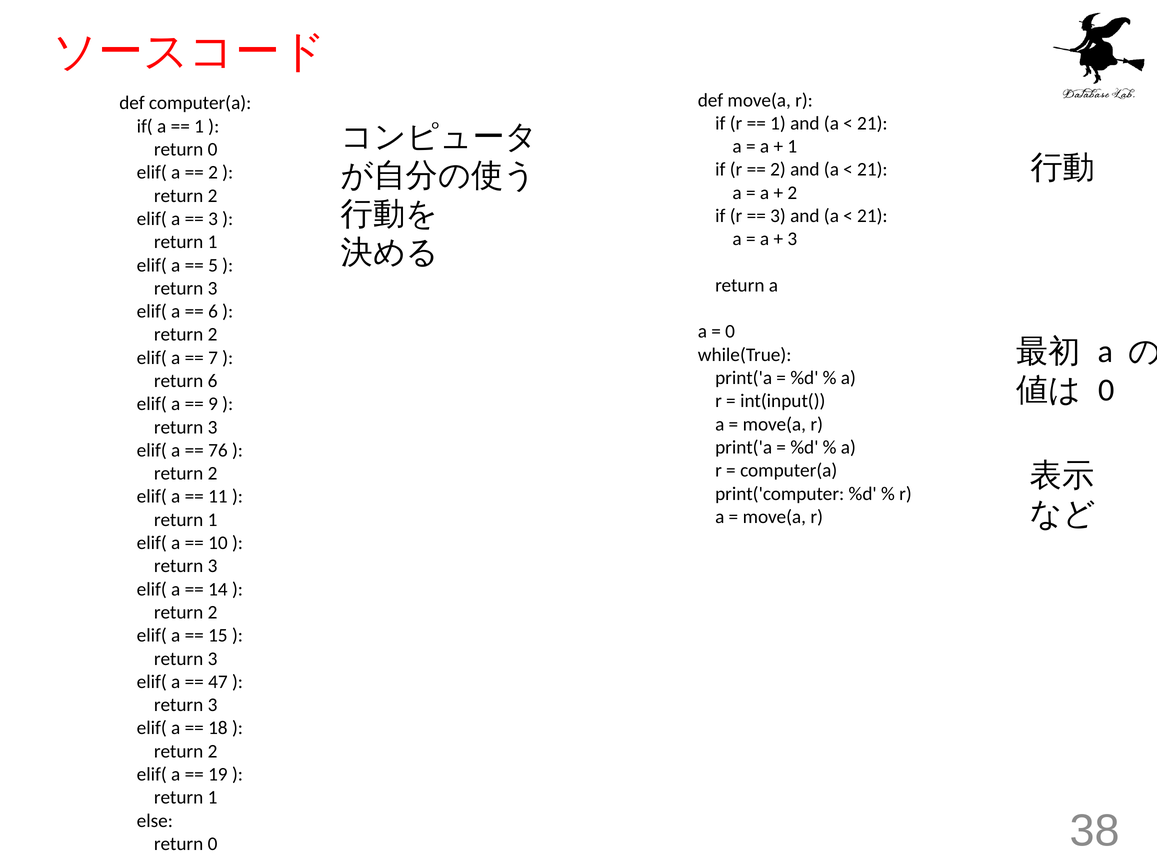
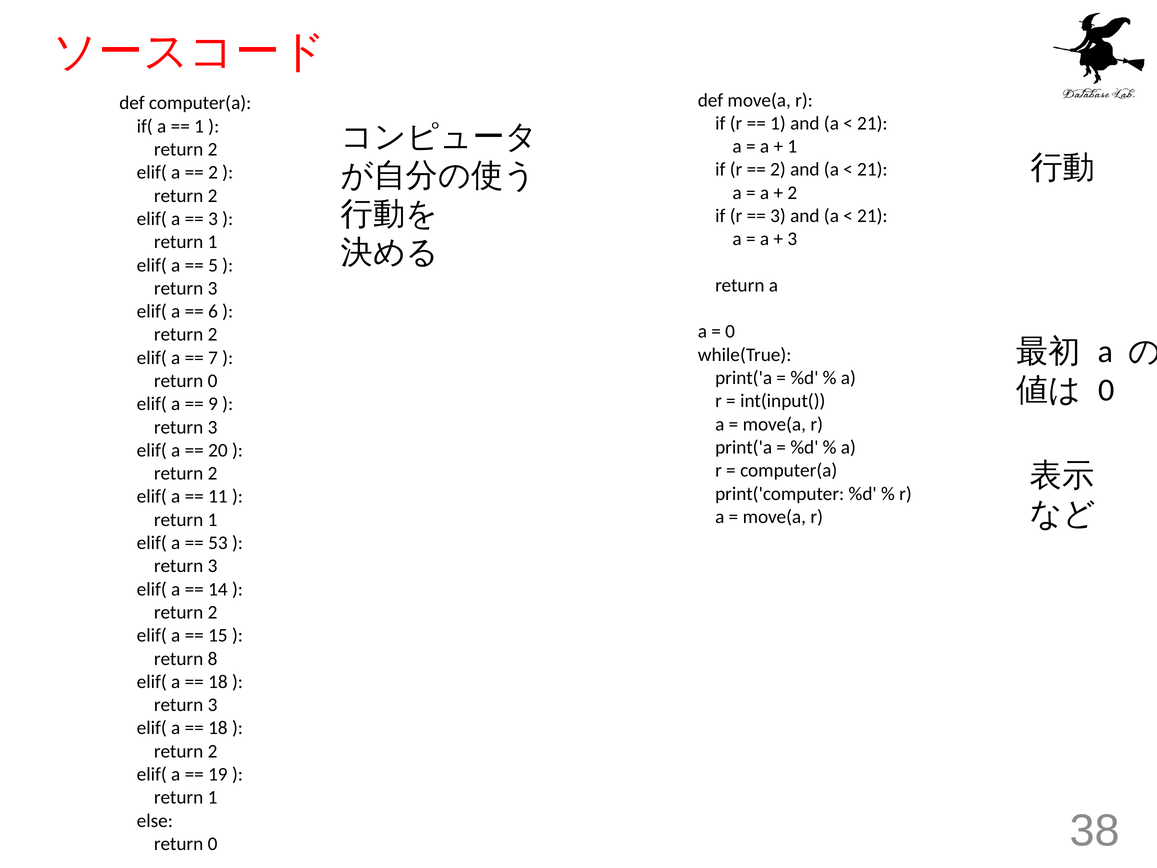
0 at (213, 149): 0 -> 2
6 at (213, 381): 6 -> 0
76: 76 -> 20
10: 10 -> 53
3 at (213, 658): 3 -> 8
47 at (218, 682): 47 -> 18
